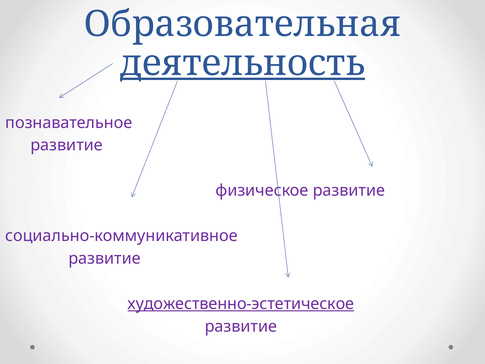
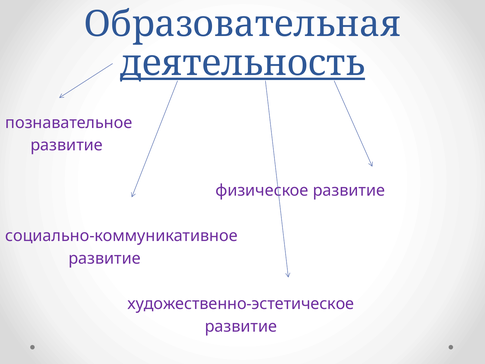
художественно-эстетическое underline: present -> none
